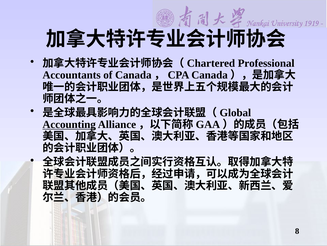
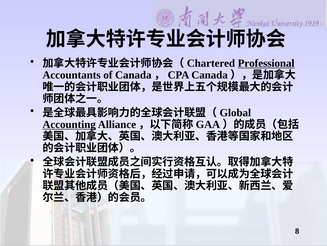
Professional underline: none -> present
